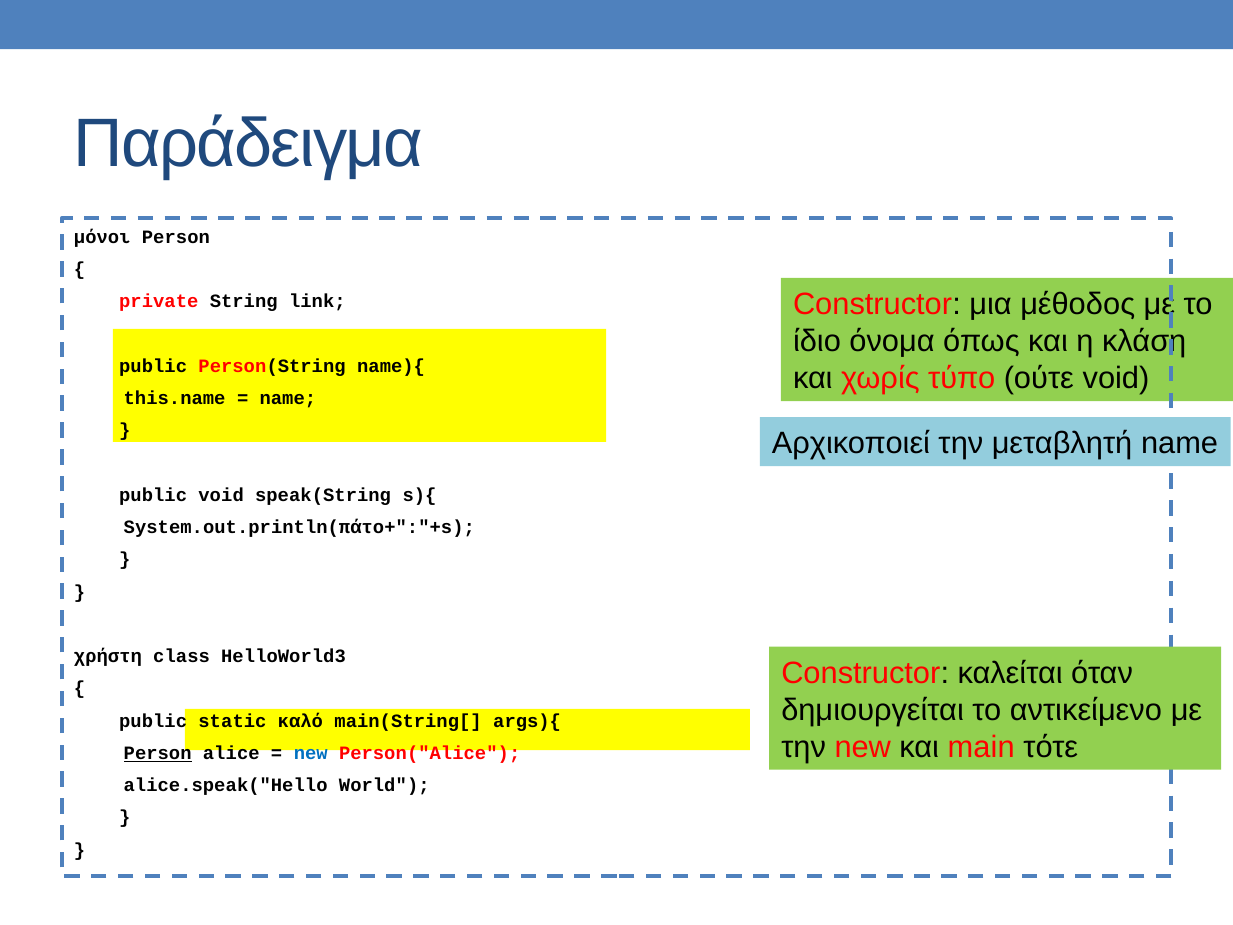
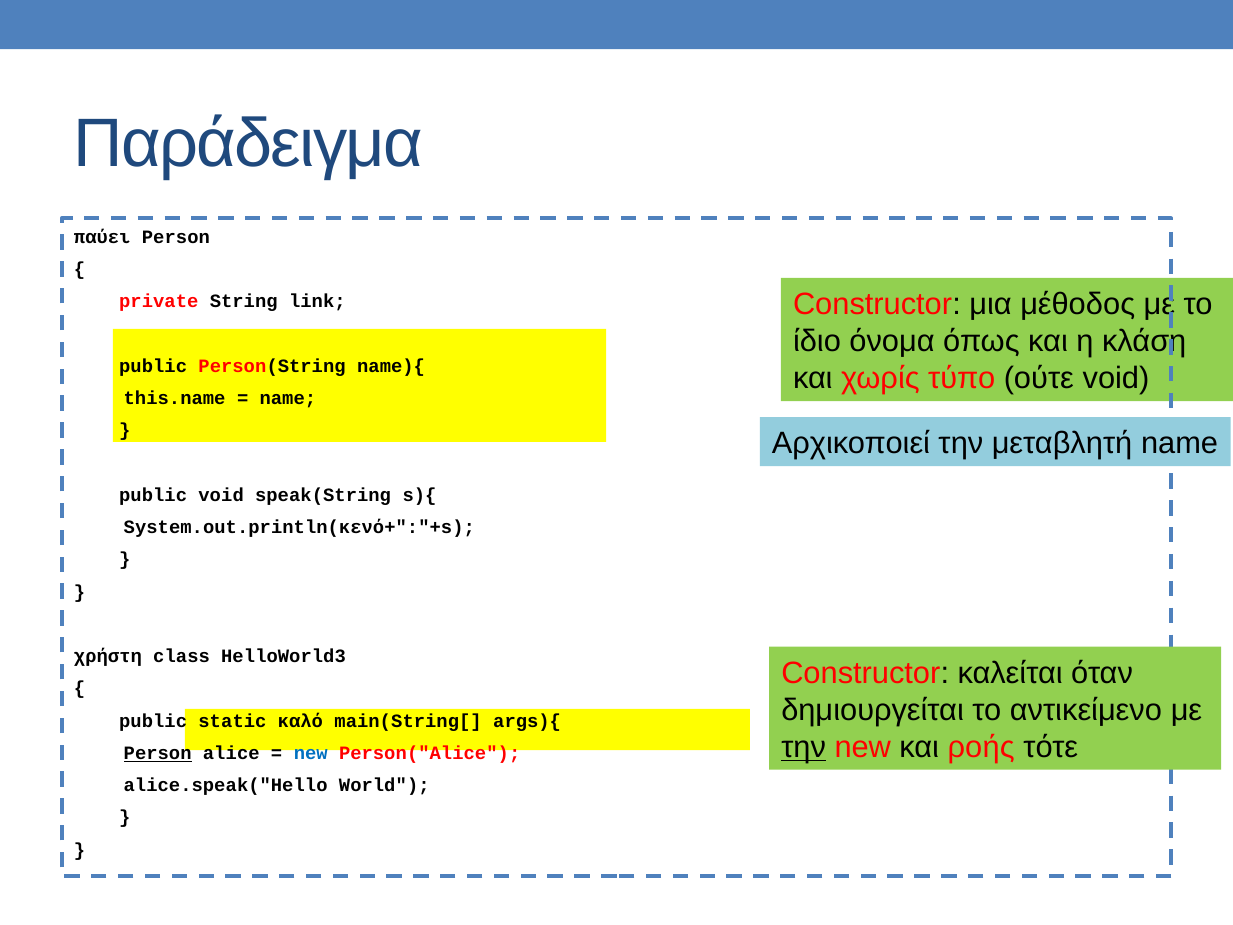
μόνοι: μόνοι -> παύει
System.out.println(πάτο+":"+s: System.out.println(πάτο+":"+s -> System.out.println(κενό+":"+s
την at (804, 747) underline: none -> present
main: main -> ροής
